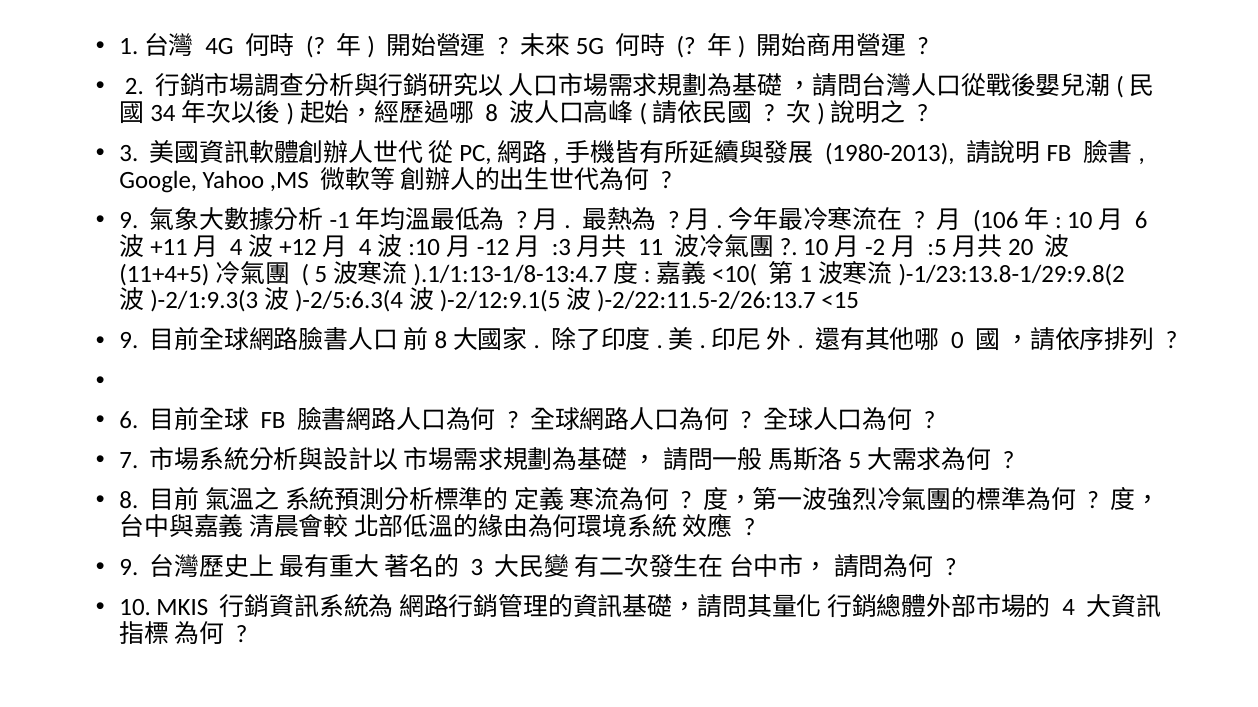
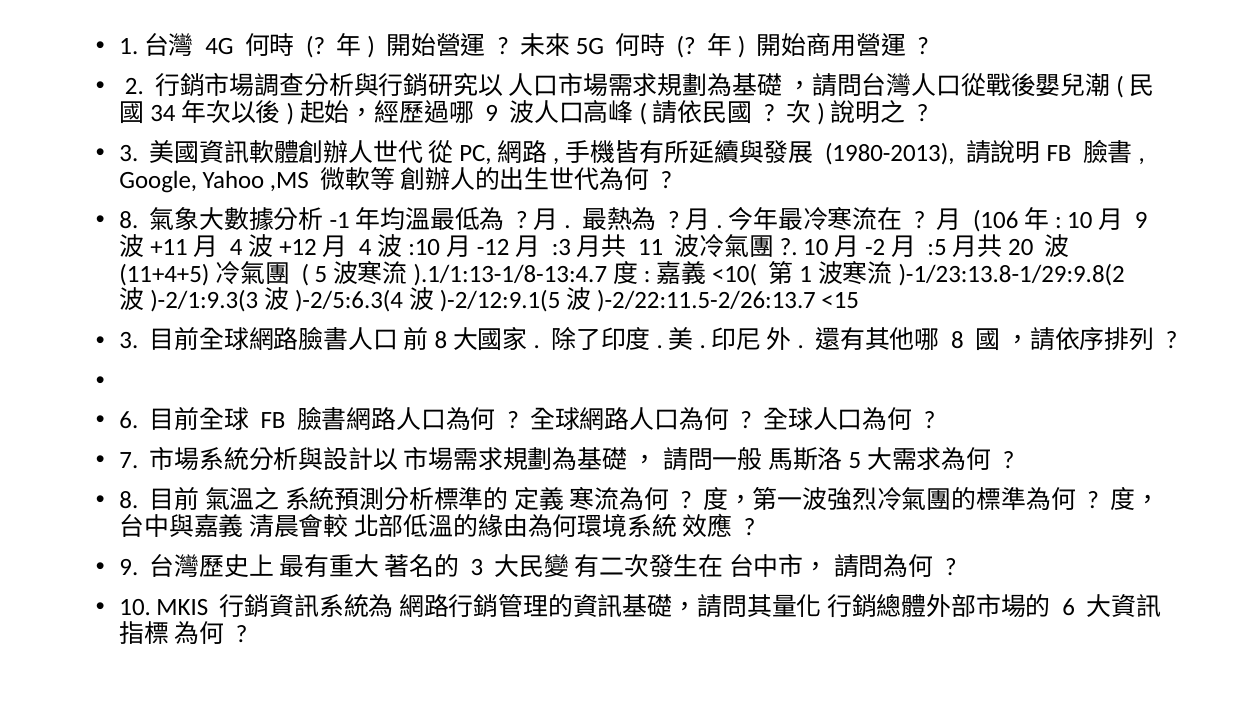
8 at (492, 113): 8 -> 9
9 at (129, 220): 9 -> 8
6 at (1141, 220): 6 -> 9
9 at (129, 341): 9 -> 3
0 at (957, 341): 0 -> 8
4 at (1069, 608): 4 -> 6
